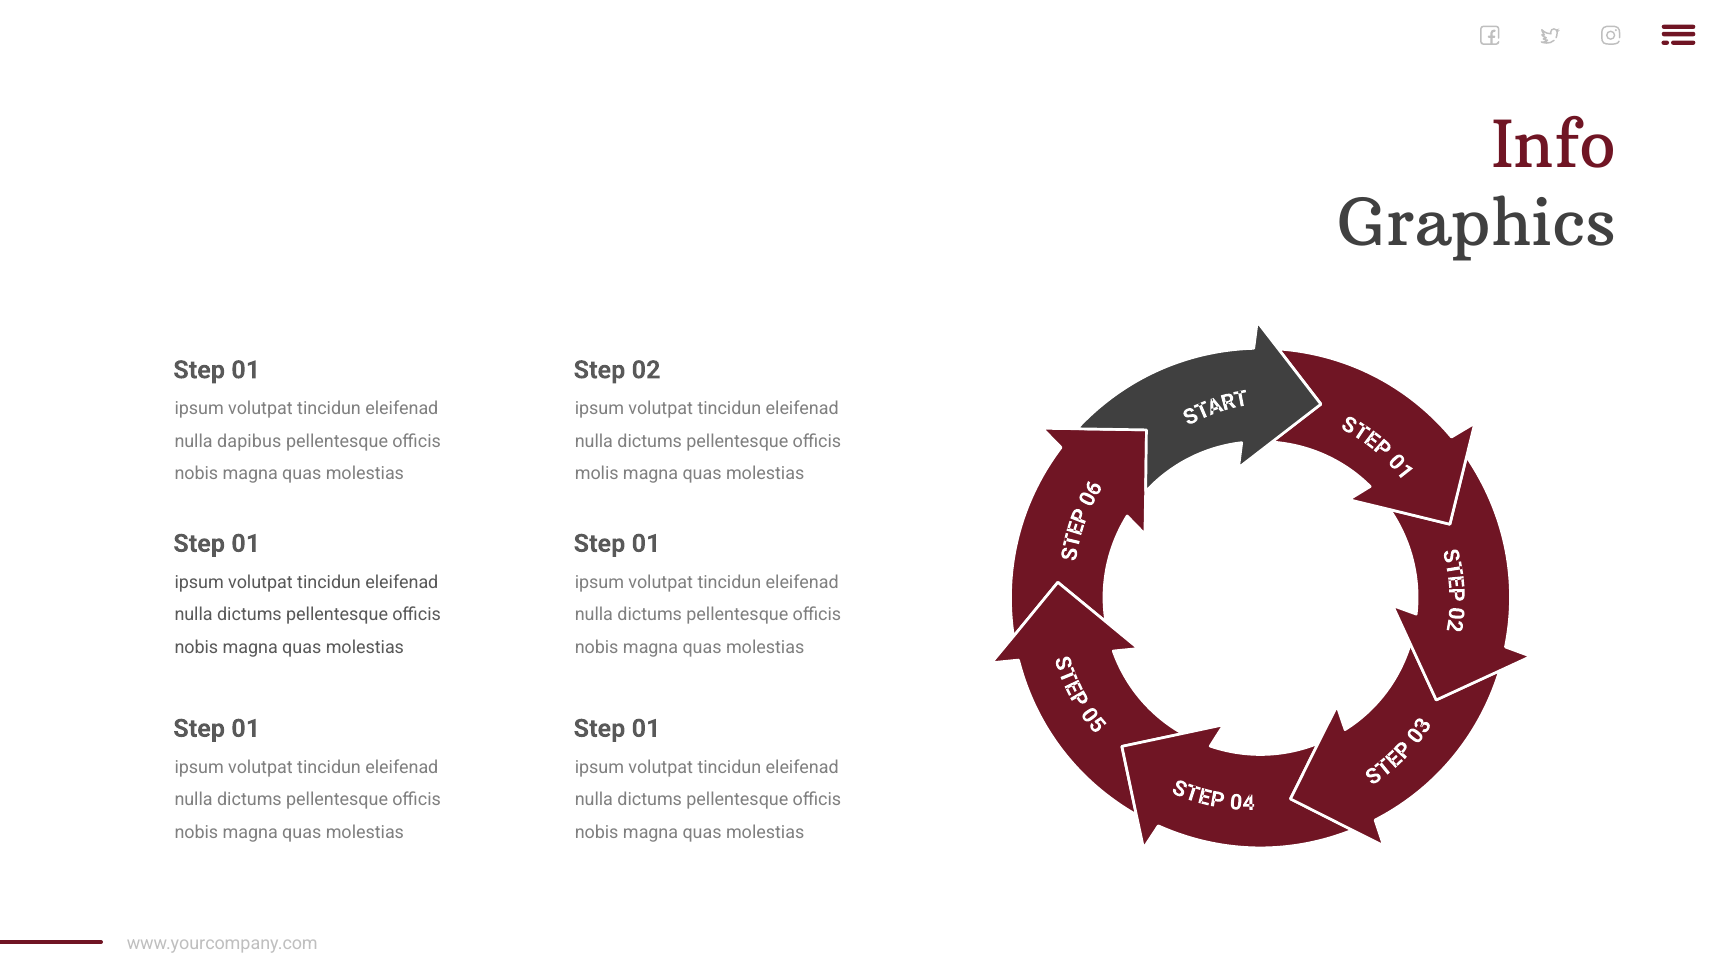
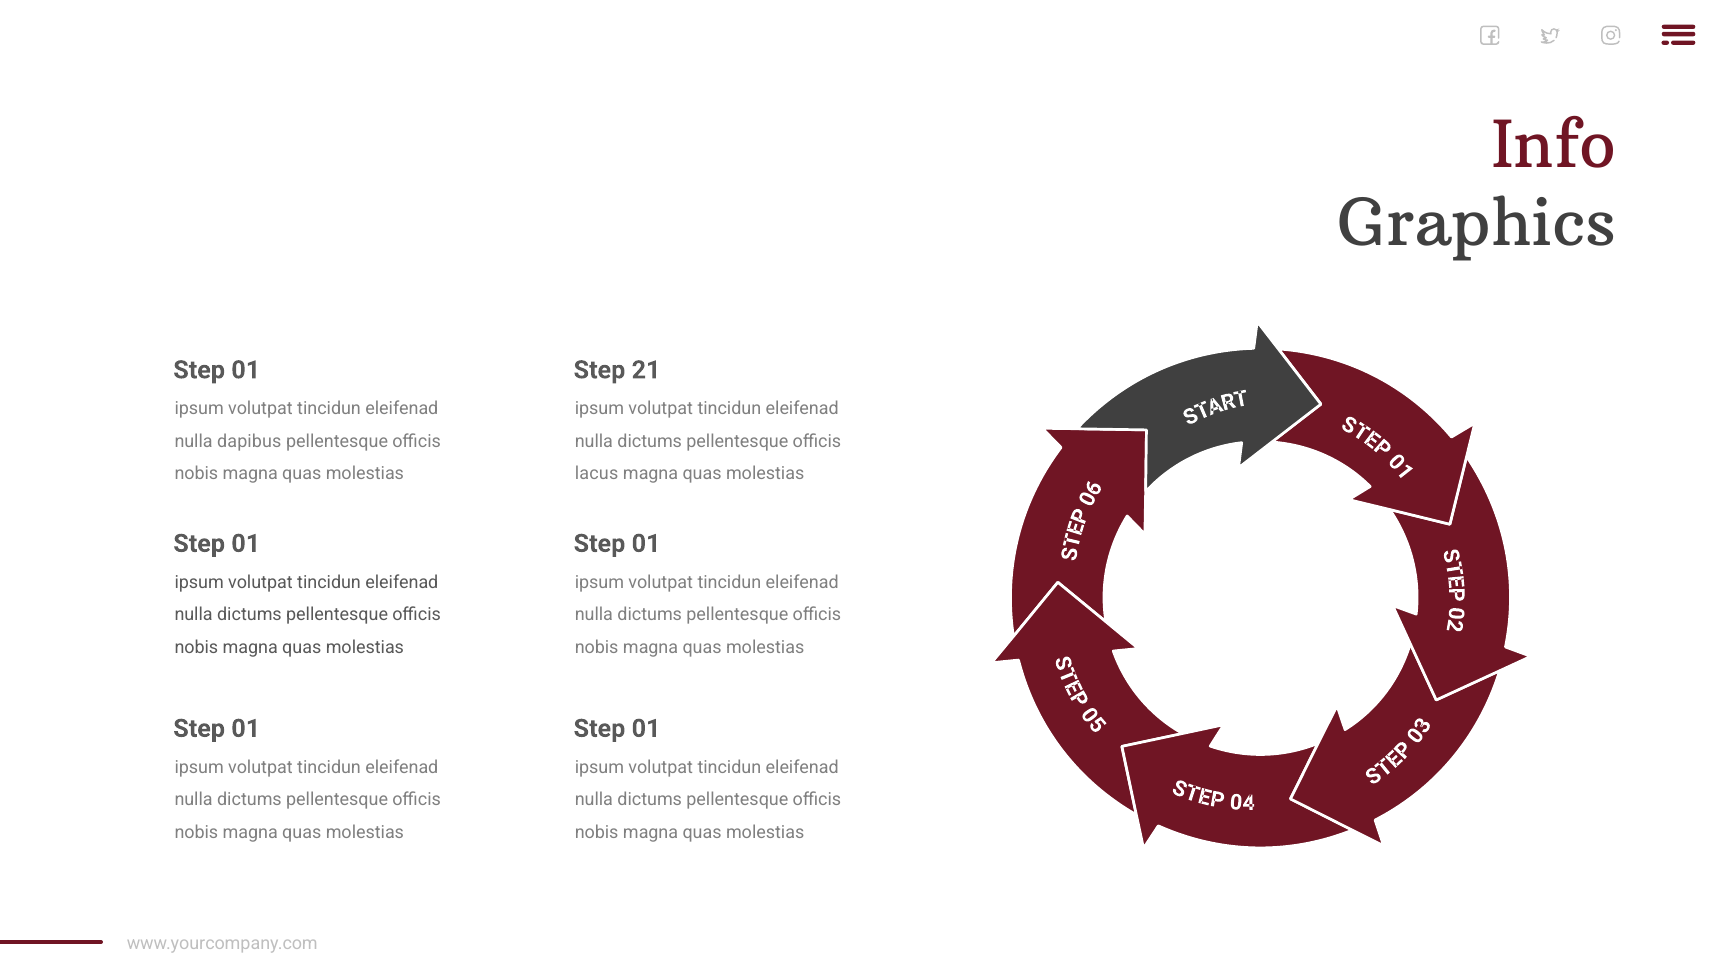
02: 02 -> 21
molis: molis -> lacus
